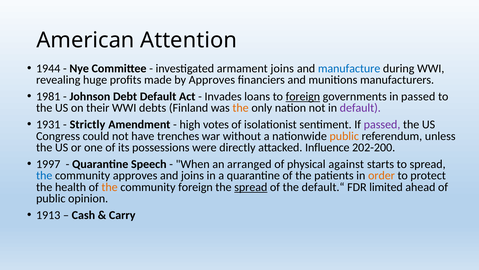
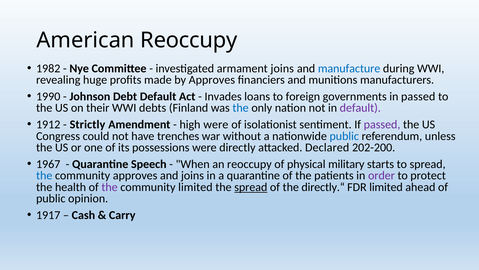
American Attention: Attention -> Reoccupy
1944: 1944 -> 1982
1981: 1981 -> 1990
foreign at (303, 96) underline: present -> none
the at (241, 108) colour: orange -> blue
1931: 1931 -> 1912
high votes: votes -> were
public at (344, 136) colour: orange -> blue
Influence: Influence -> Declared
1997: 1997 -> 1967
an arranged: arranged -> reoccupy
against: against -> military
order colour: orange -> purple
the at (110, 187) colour: orange -> purple
community foreign: foreign -> limited
default.“: default.“ -> directly.“
1913: 1913 -> 1917
